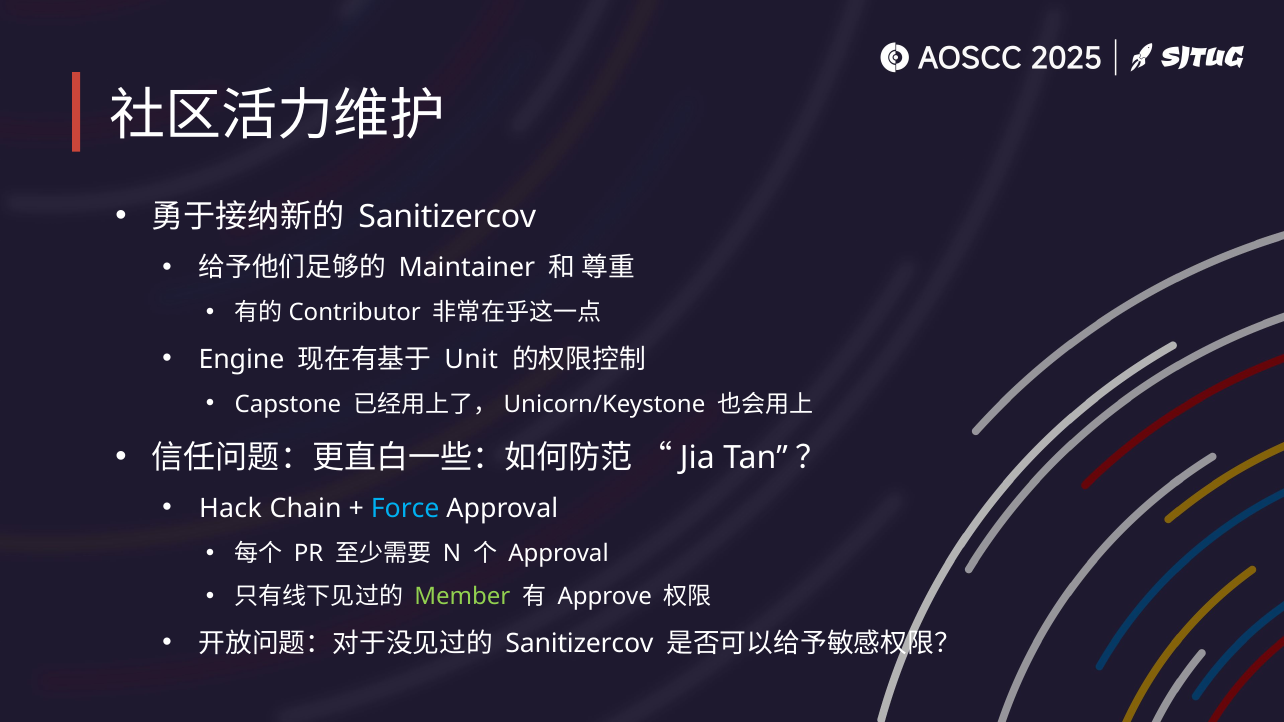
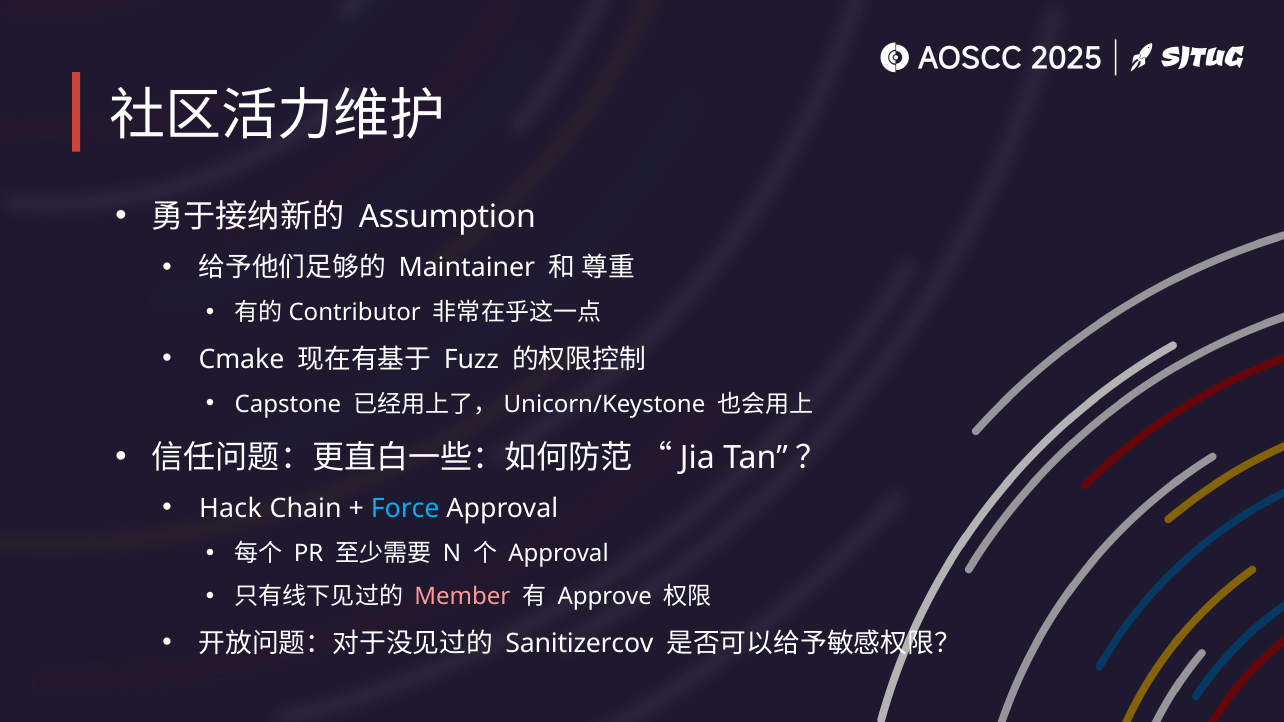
Sanitizercov at (447, 217): Sanitizercov -> Assumption
Engine: Engine -> Cmake
Unit: Unit -> Fuzz
Member colour: light green -> pink
